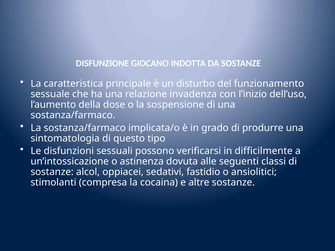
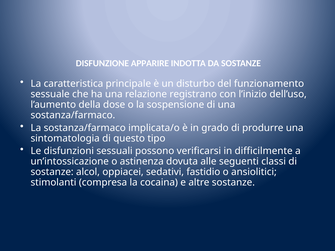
GIOCANO: GIOCANO -> APPARIRE
invadenza: invadenza -> registrano
